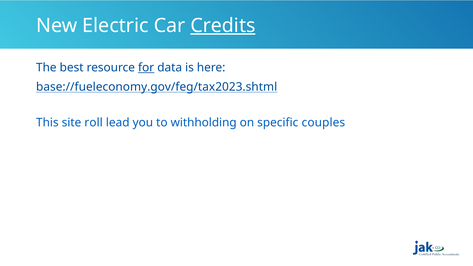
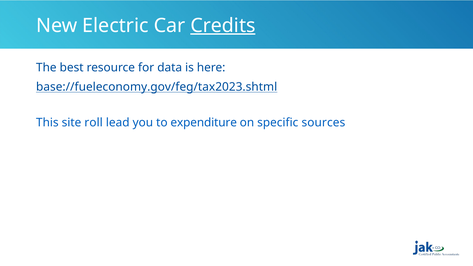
for underline: present -> none
withholding: withholding -> expenditure
couples: couples -> sources
